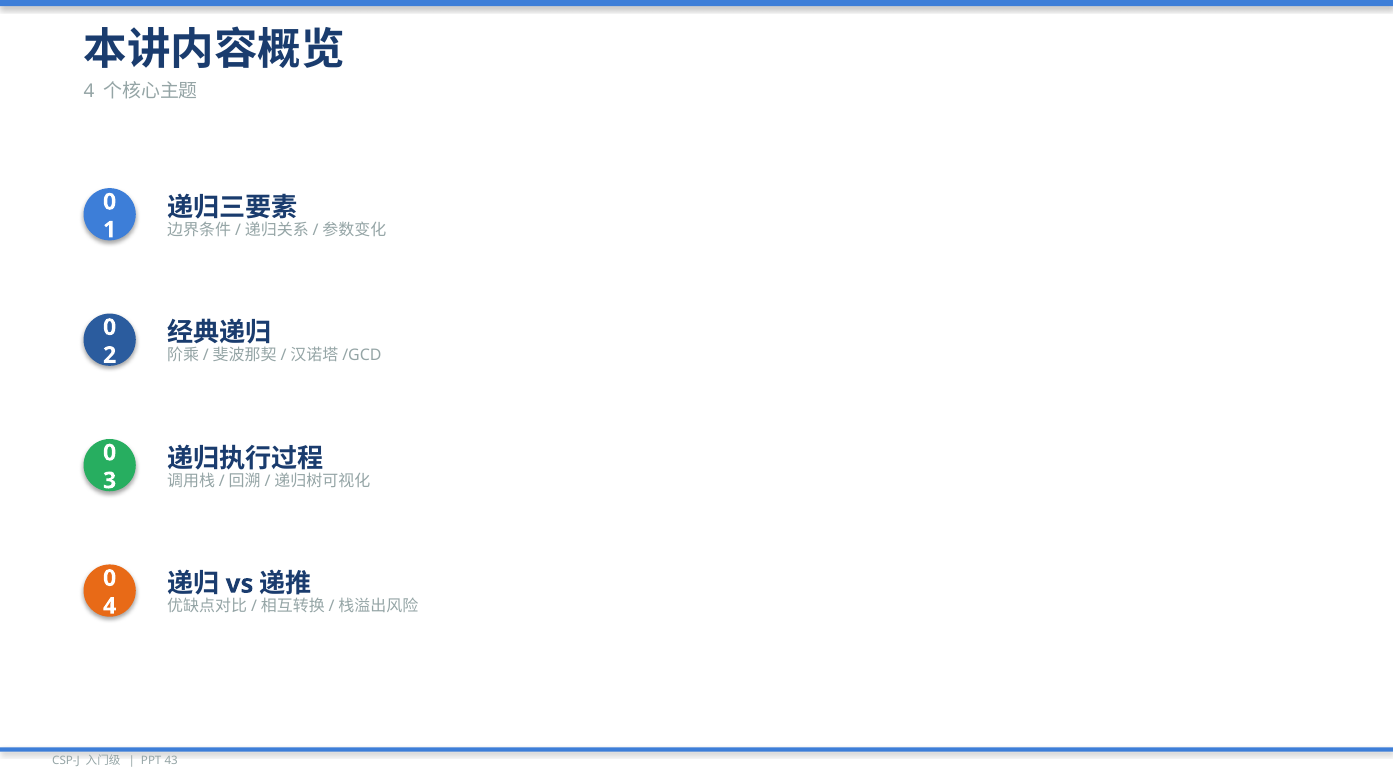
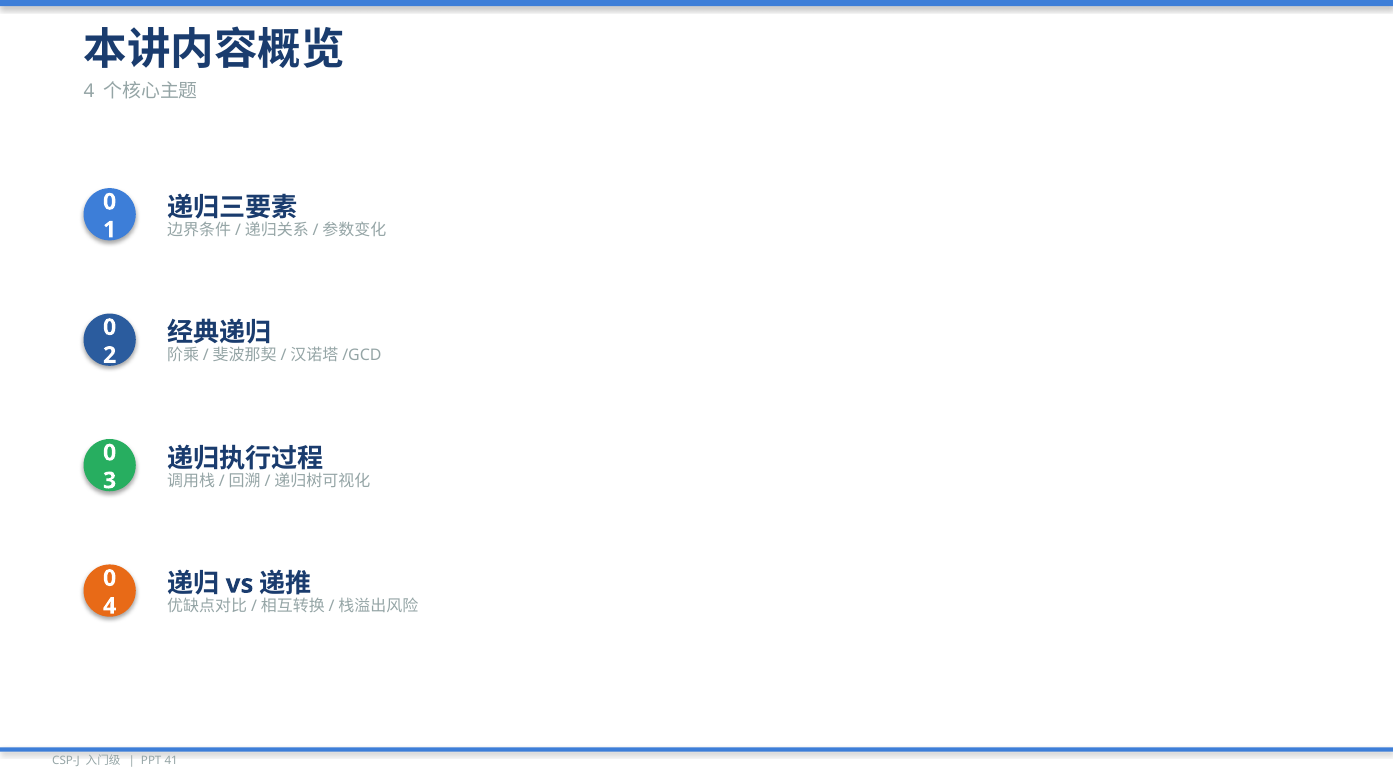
43: 43 -> 41
